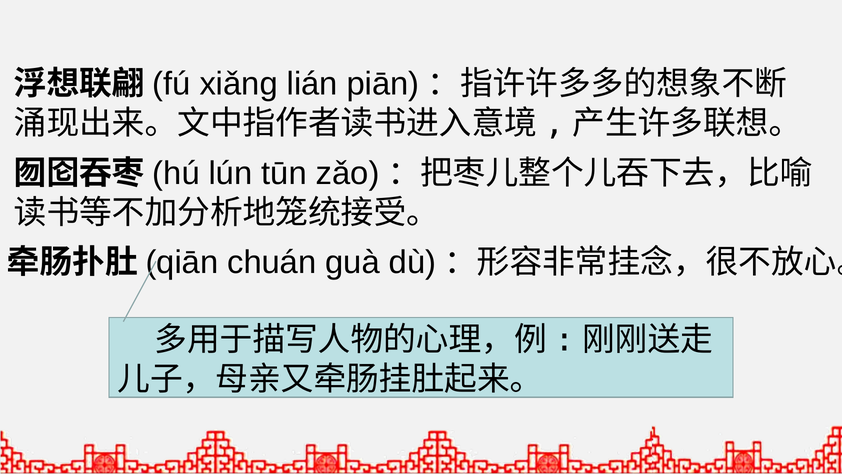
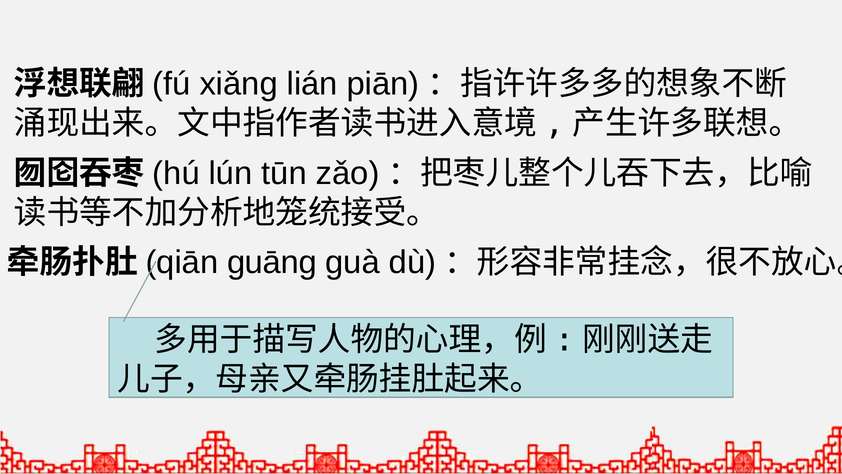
chuán: chuán -> guāng
